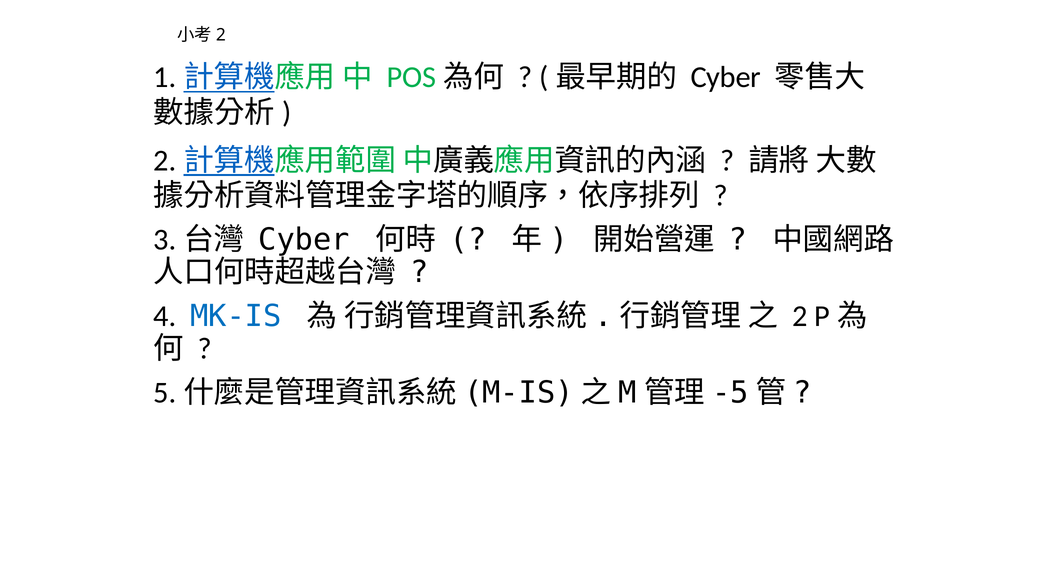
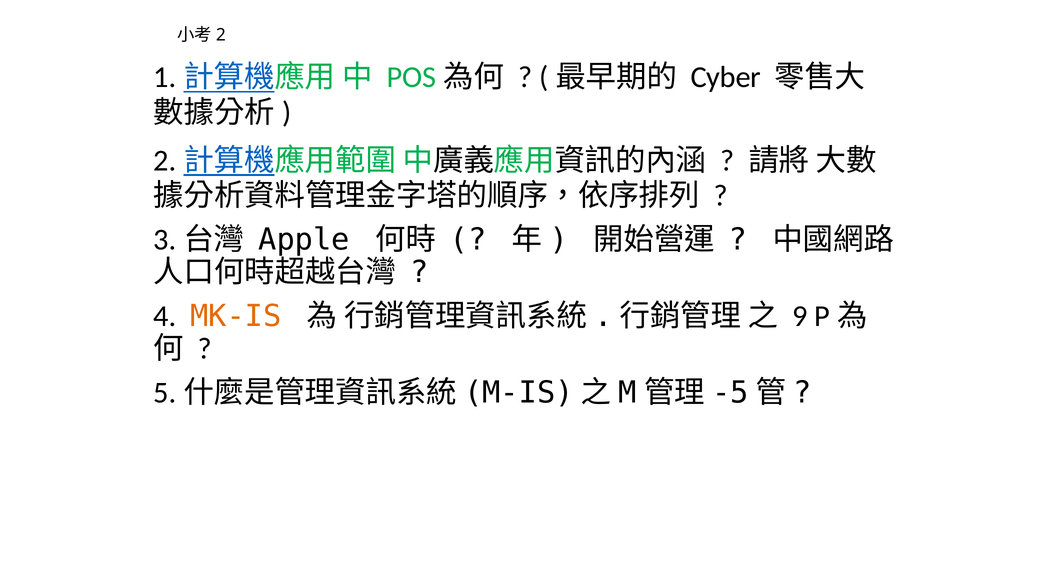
Cyber at (304, 240): Cyber -> Apple
MK-IS colour: blue -> orange
2: 2 -> 9
